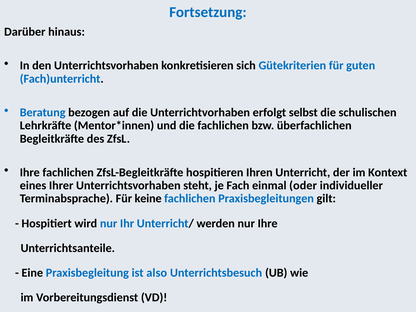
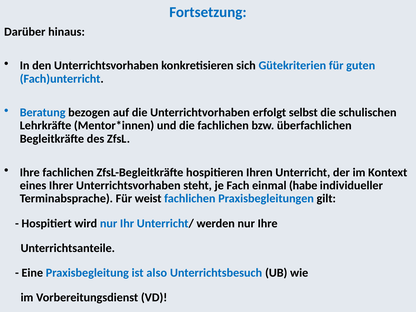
oder: oder -> habe
keine: keine -> weist
